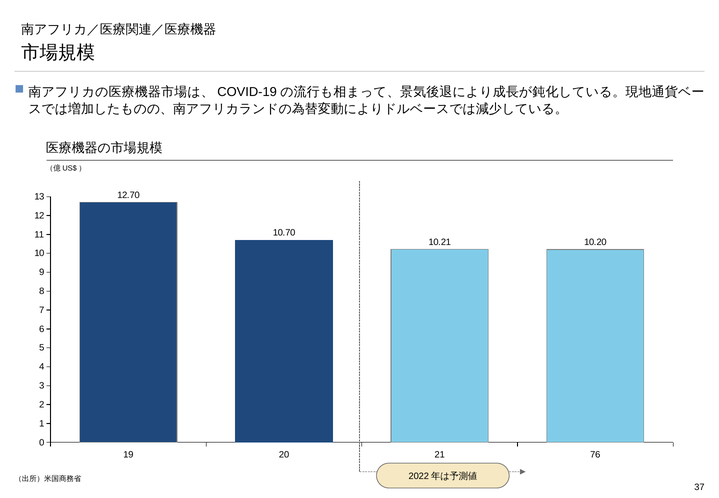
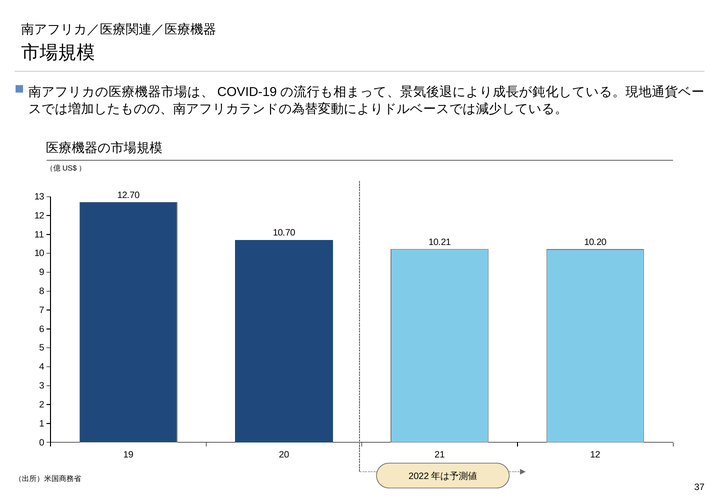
19 76: 76 -> 12
